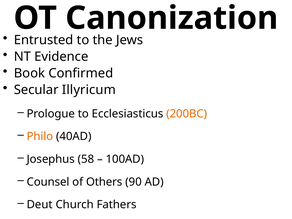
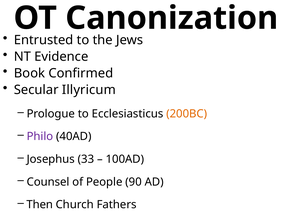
Philo colour: orange -> purple
58: 58 -> 33
Others: Others -> People
Deut: Deut -> Then
